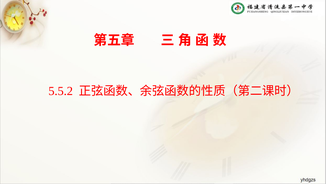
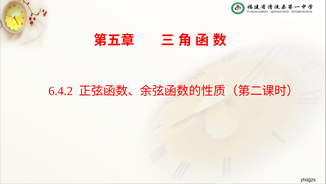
5.5.2: 5.5.2 -> 6.4.2
